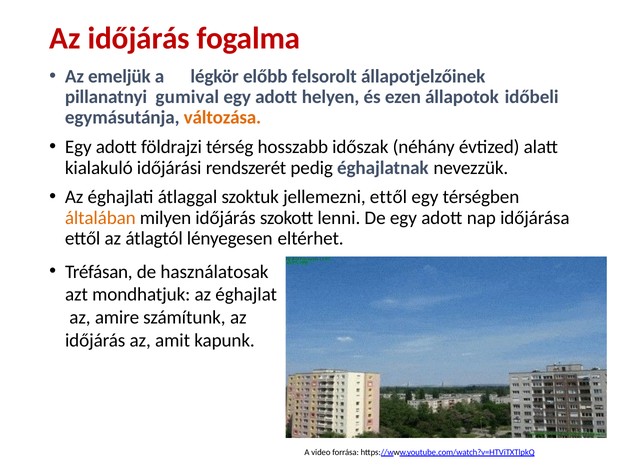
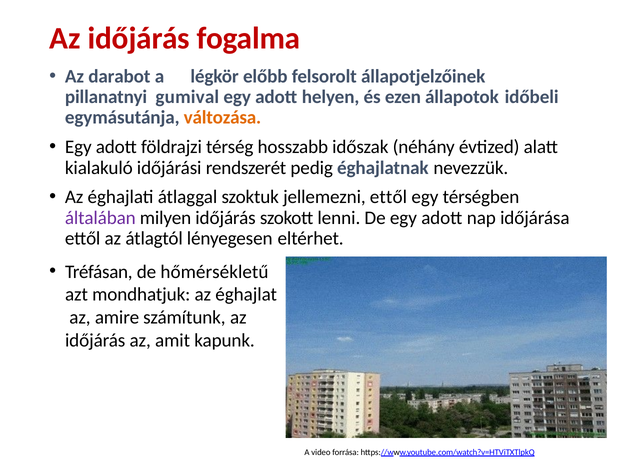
emeljük: emeljük -> darabot
általában colour: orange -> purple
használatosak: használatosak -> hőmérsékletű
